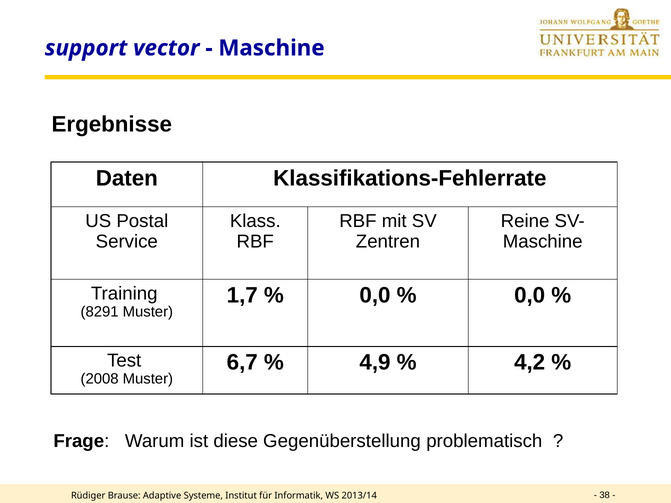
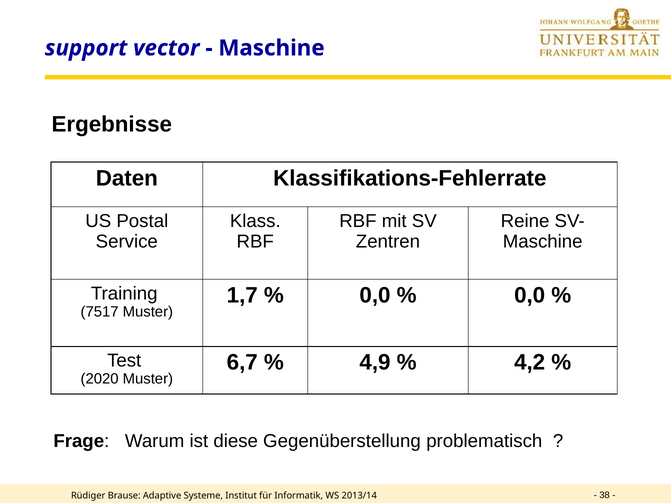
8291: 8291 -> 7517
2008: 2008 -> 2020
